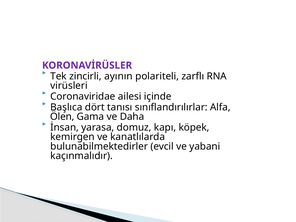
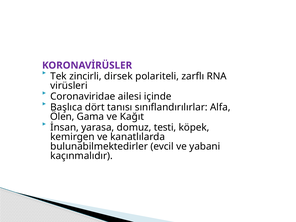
ayının: ayının -> dirsek
Daha: Daha -> Kağıt
kapı: kapı -> testi
